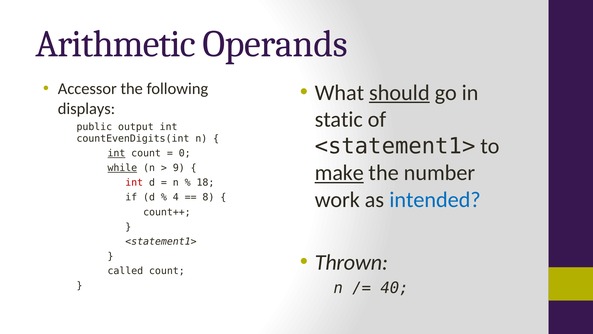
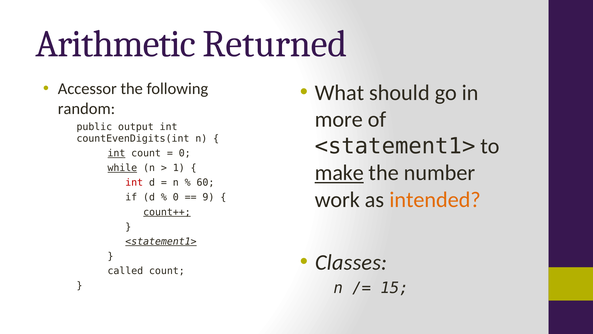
Operands: Operands -> Returned
should underline: present -> none
displays: displays -> random
static: static -> more
9: 9 -> 1
18: 18 -> 60
intended colour: blue -> orange
4 at (176, 197): 4 -> 0
8: 8 -> 9
count++ underline: none -> present
<statement1> at (161, 241) underline: none -> present
Thrown: Thrown -> Classes
40: 40 -> 15
